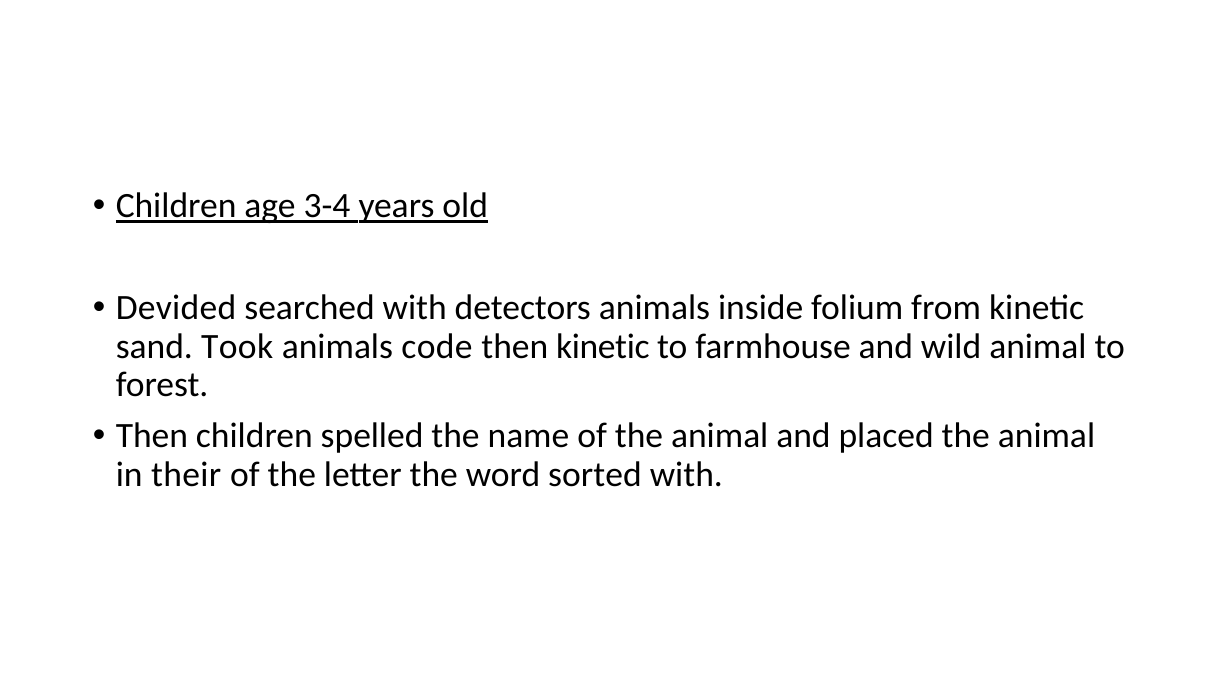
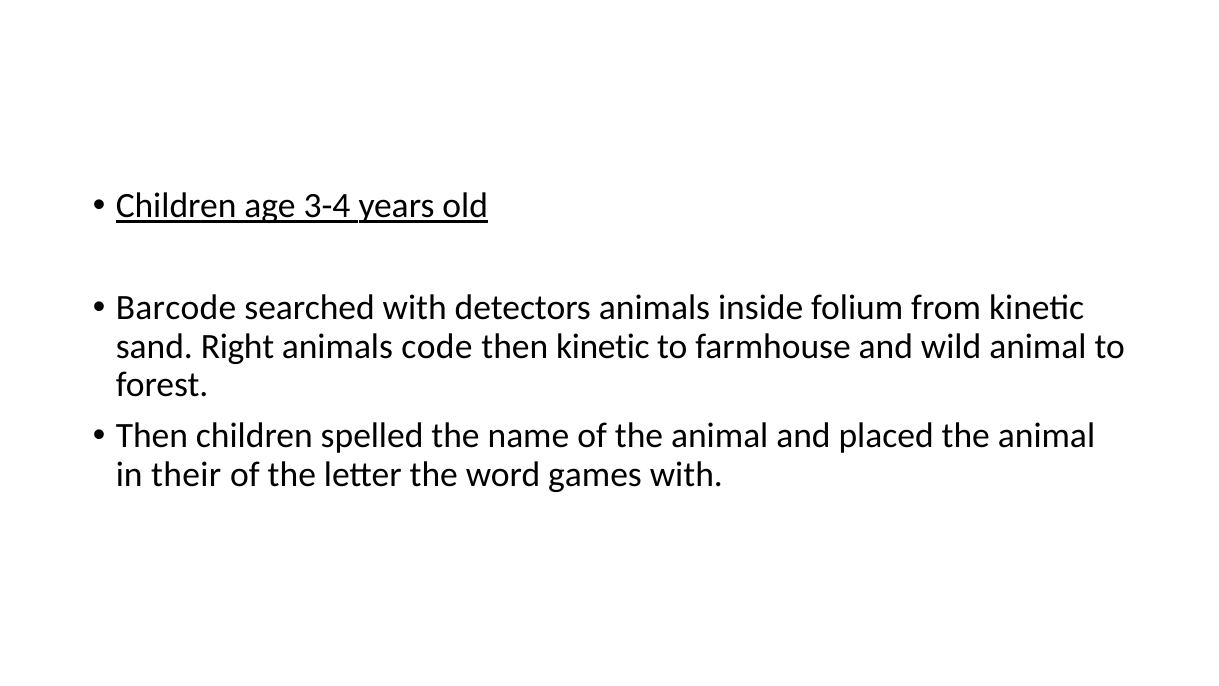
Devided: Devided -> Barcode
Took: Took -> Right
sorted: sorted -> games
